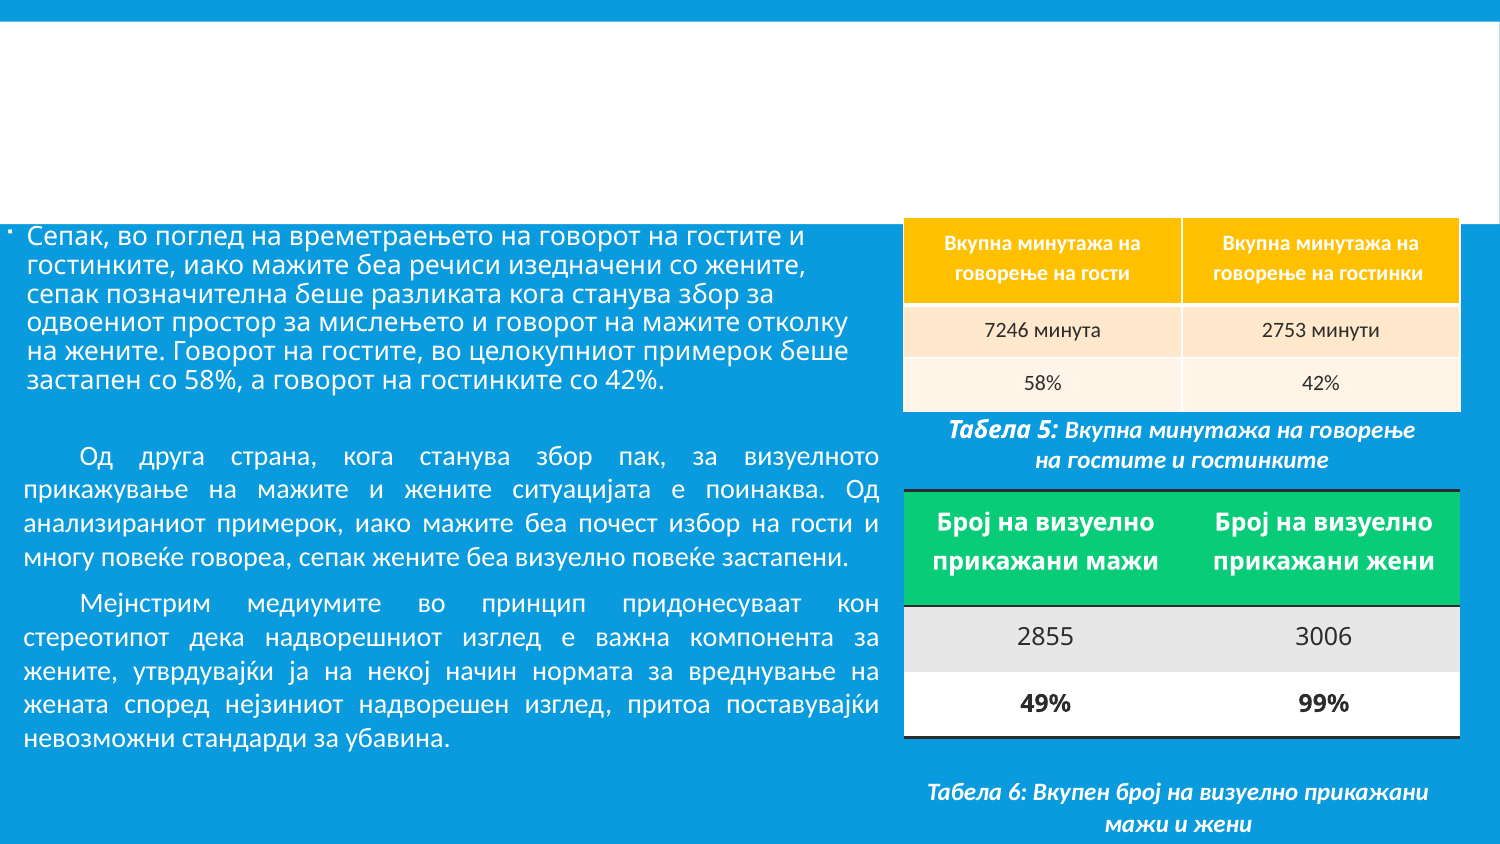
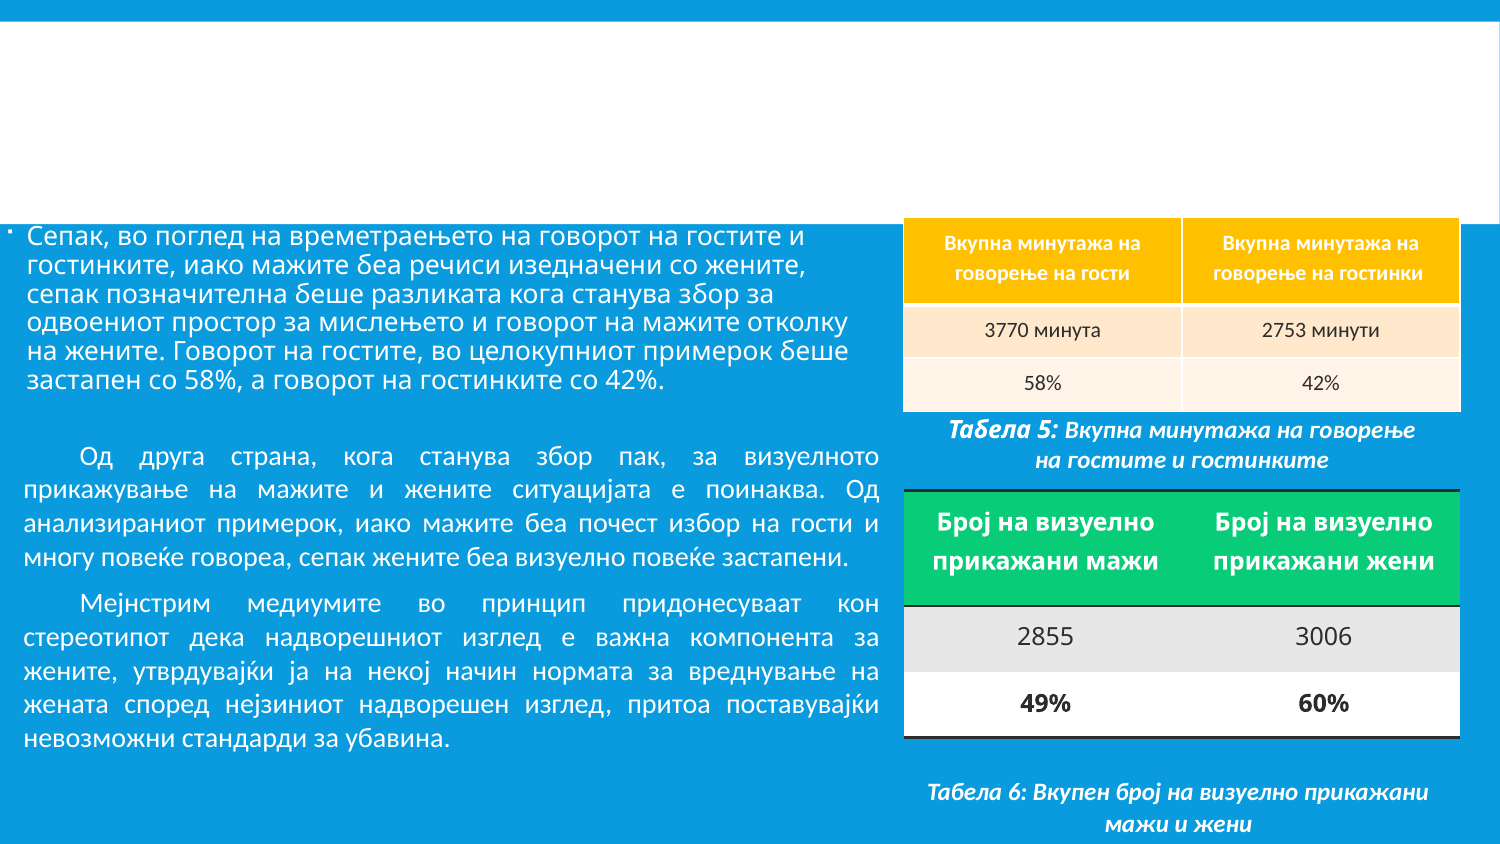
7246: 7246 -> 3770
99%: 99% -> 60%
